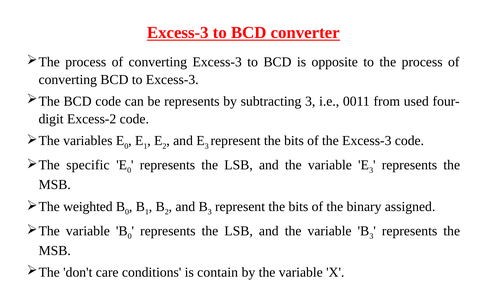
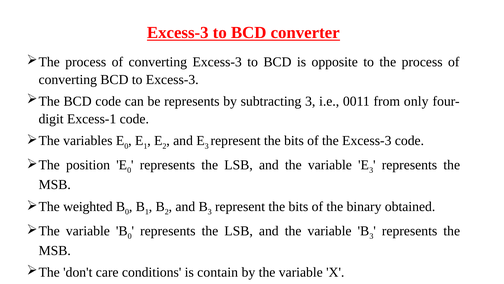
used: used -> only
Excess-2: Excess-2 -> Excess-1
specific: specific -> position
assigned: assigned -> obtained
